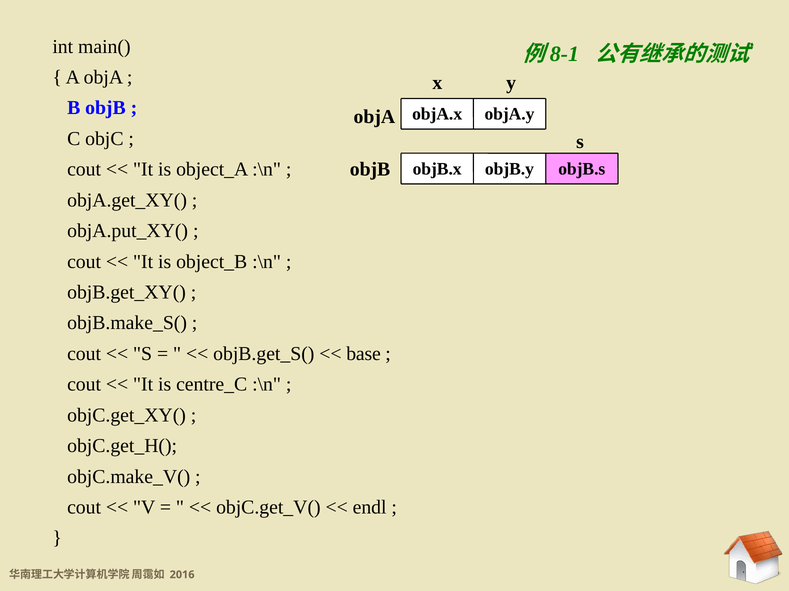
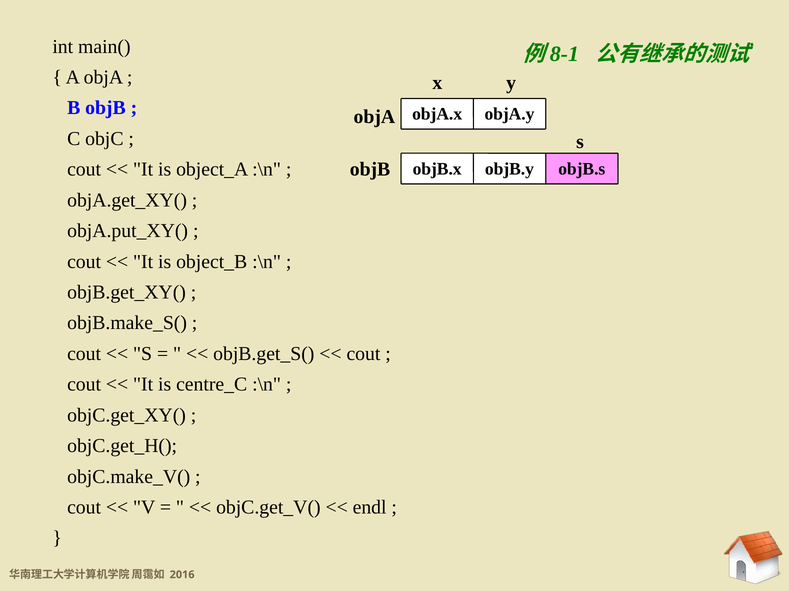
base at (364, 354): base -> cout
